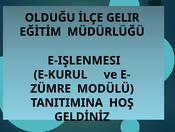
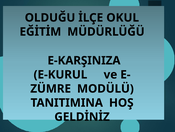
GELIR: GELIR -> OKUL
E-IŞLENMESI: E-IŞLENMESI -> E-KARŞINIZA
